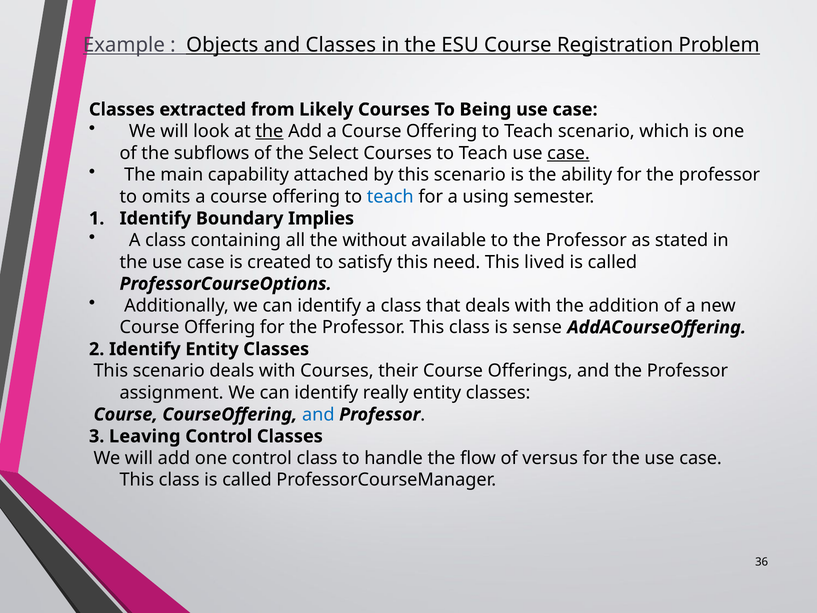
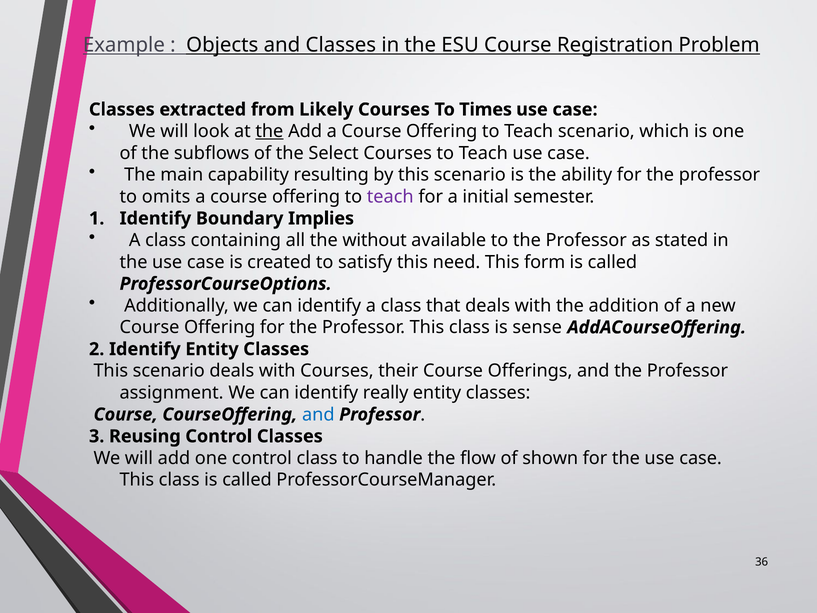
Being: Being -> Times
case at (568, 153) underline: present -> none
attached: attached -> resulting
teach at (390, 197) colour: blue -> purple
using: using -> initial
lived: lived -> form
Leaving: Leaving -> Reusing
versus: versus -> shown
